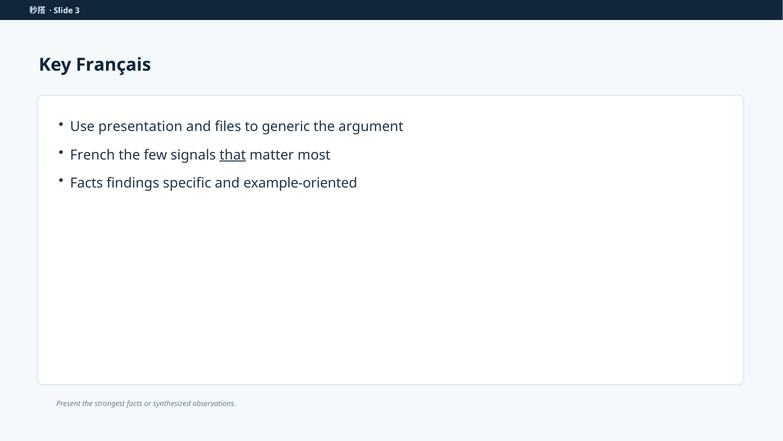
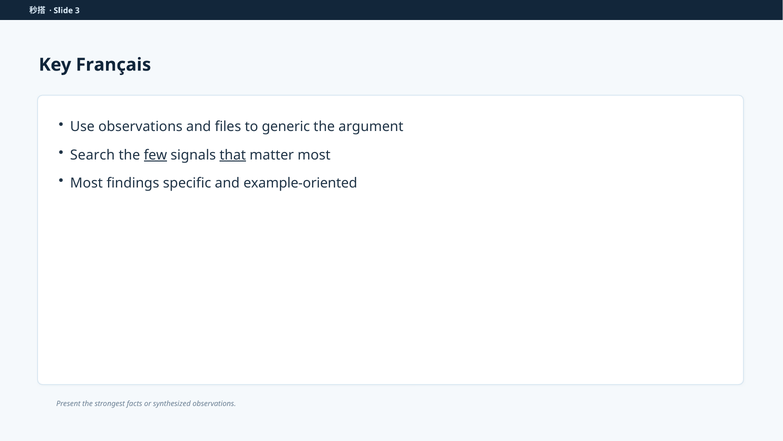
Use presentation: presentation -> observations
French: French -> Search
few underline: none -> present
Facts at (87, 183): Facts -> Most
